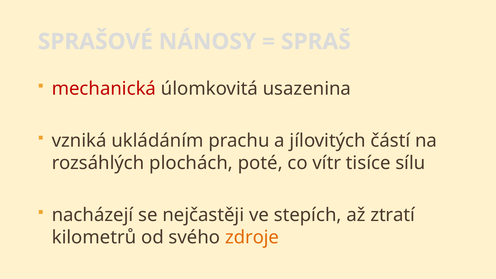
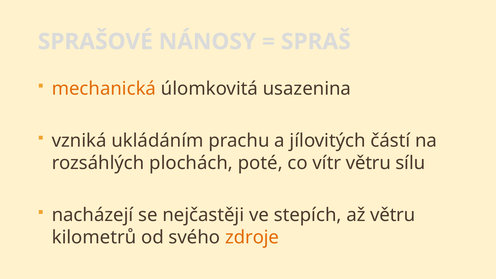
mechanická colour: red -> orange
vítr tisíce: tisíce -> větru
až ztratí: ztratí -> větru
